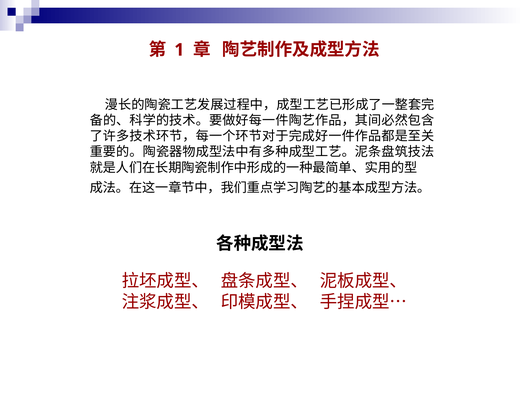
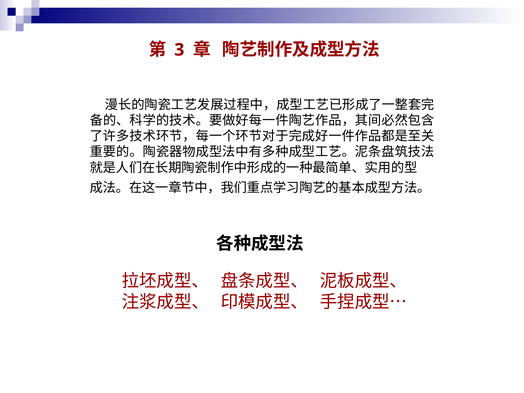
1: 1 -> 3
